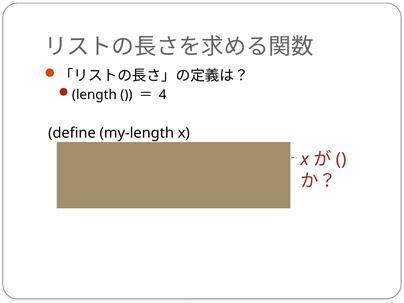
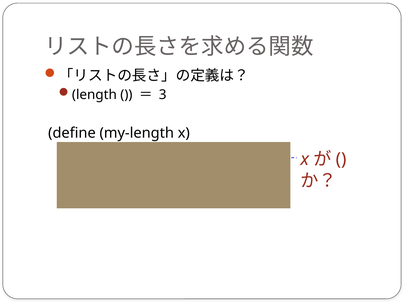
4: 4 -> 3
